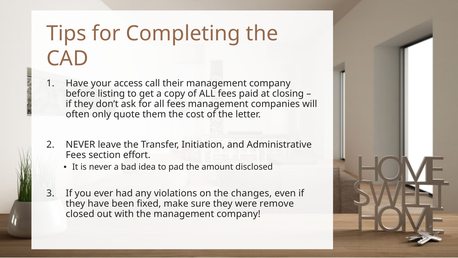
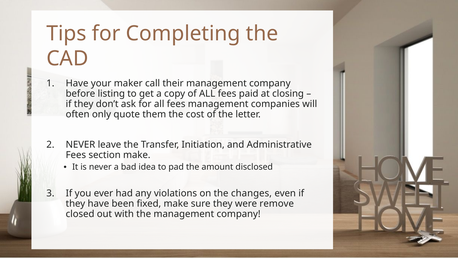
access: access -> maker
section effort: effort -> make
